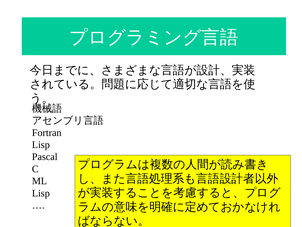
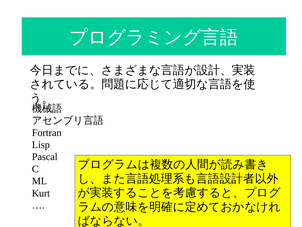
Lisp at (41, 193): Lisp -> Kurt
